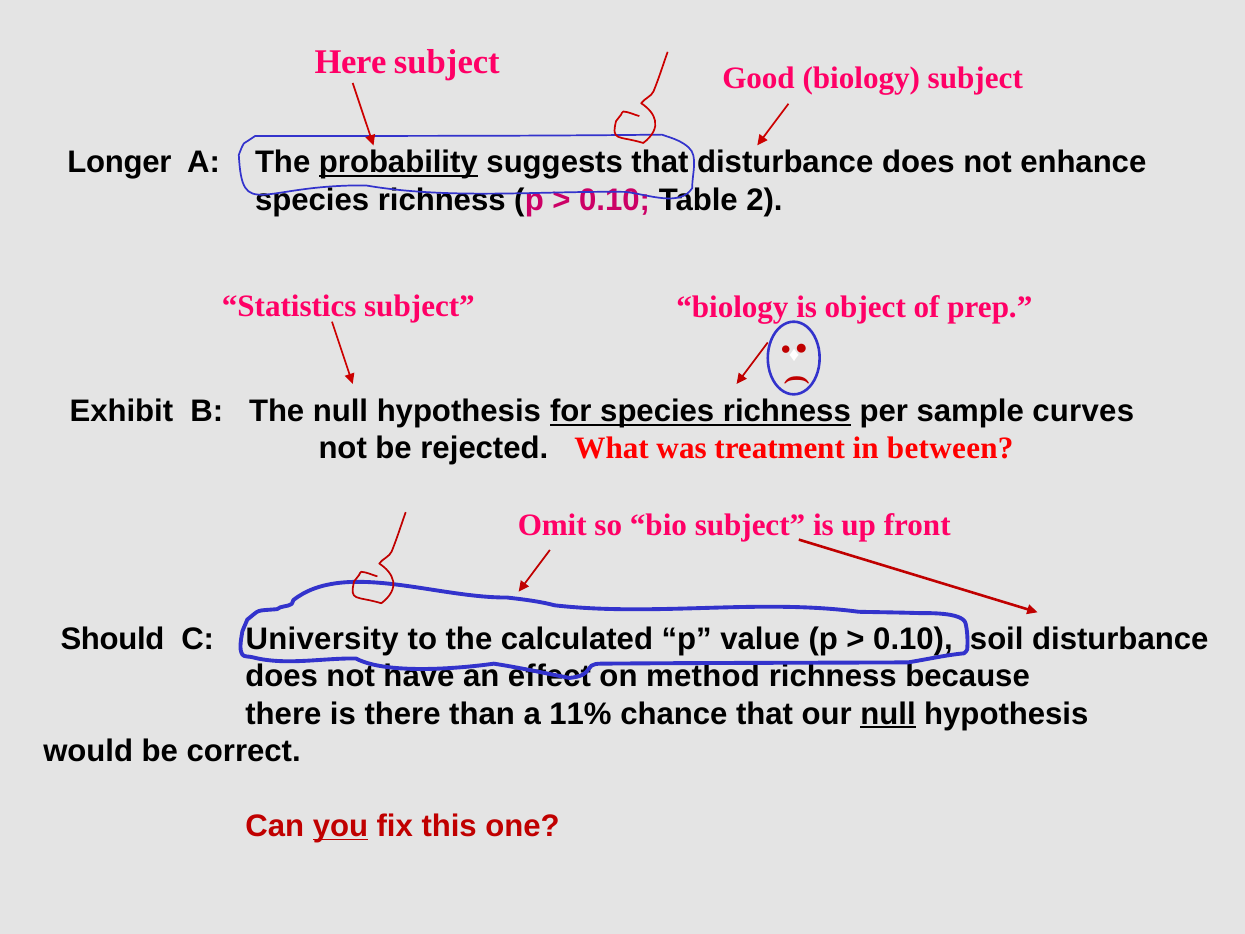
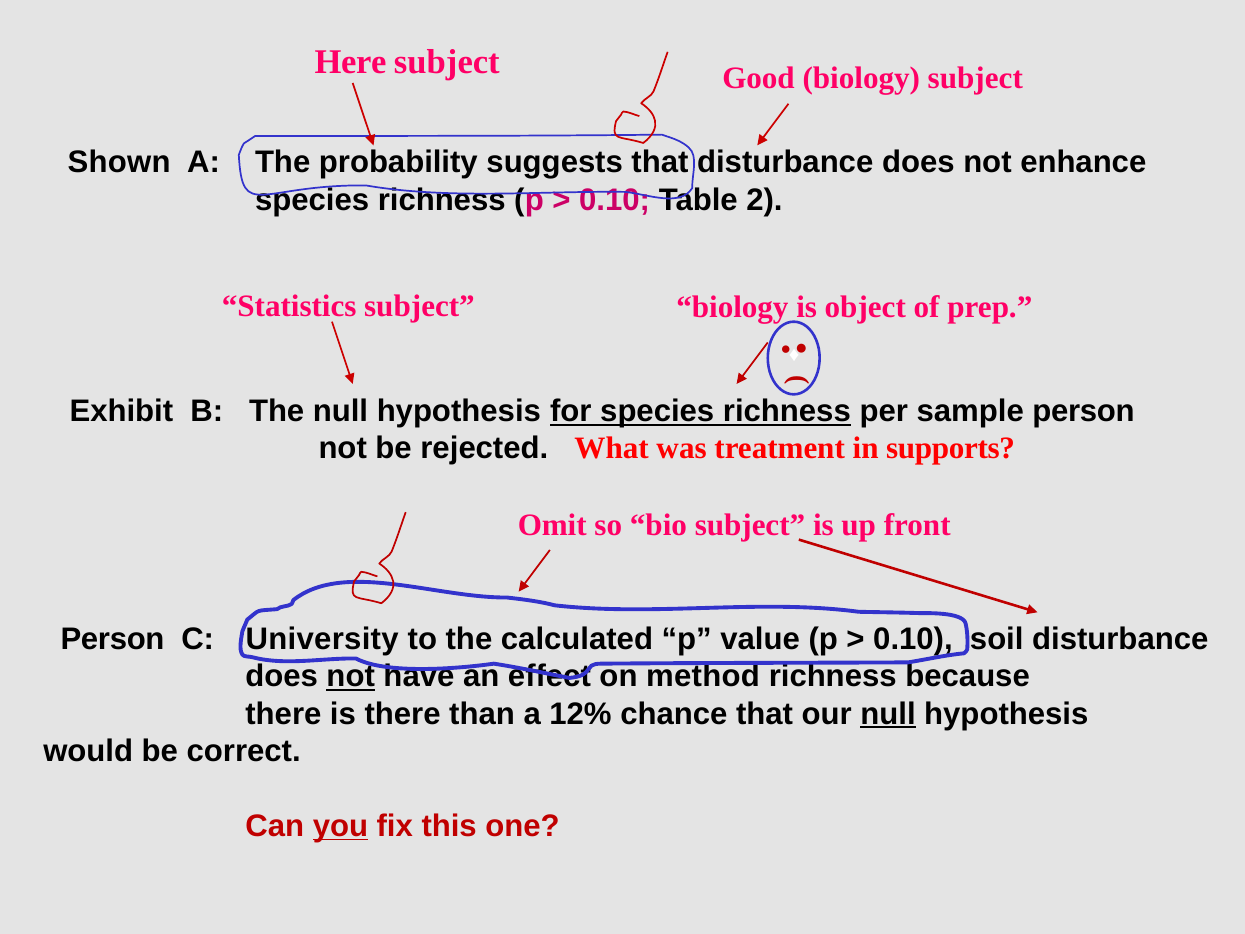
Longer: Longer -> Shown
probability underline: present -> none
sample curves: curves -> person
between: between -> supports
Should at (112, 639): Should -> Person
not at (351, 676) underline: none -> present
11%: 11% -> 12%
